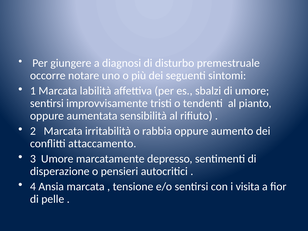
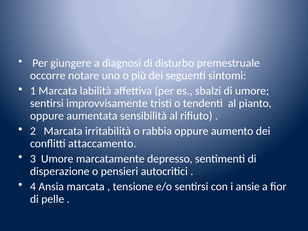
visita: visita -> ansie
